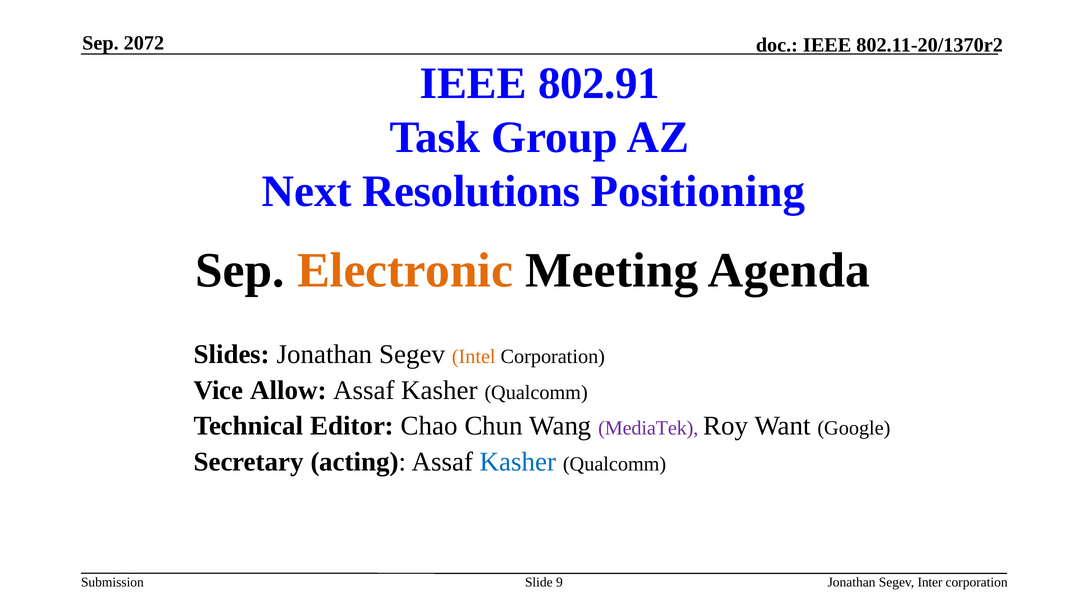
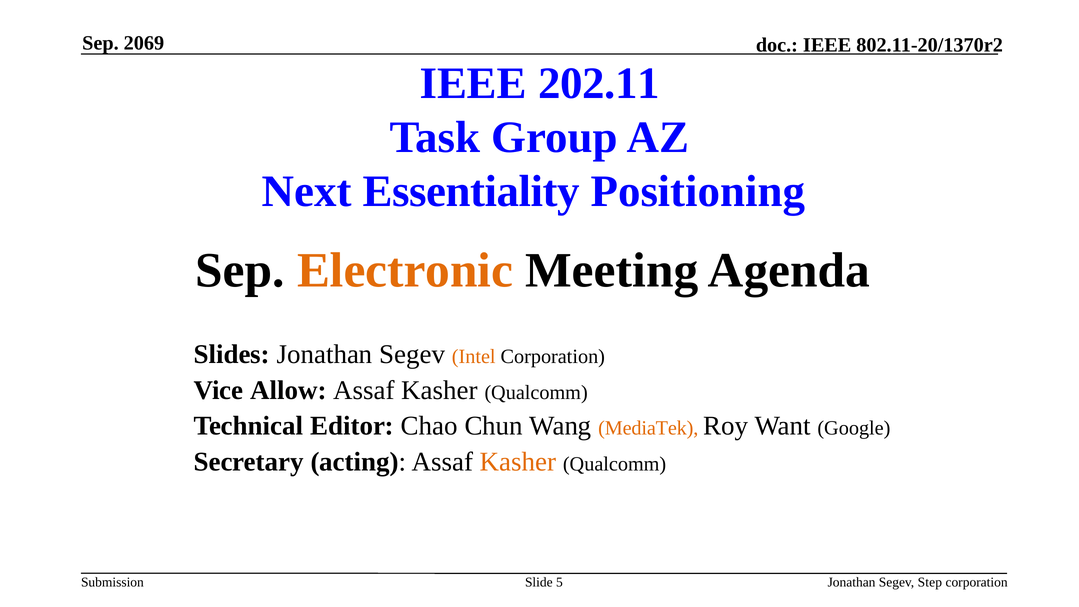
2072: 2072 -> 2069
802.91: 802.91 -> 202.11
Resolutions: Resolutions -> Essentiality
MediaTek colour: purple -> orange
Kasher at (518, 462) colour: blue -> orange
9: 9 -> 5
Inter: Inter -> Step
